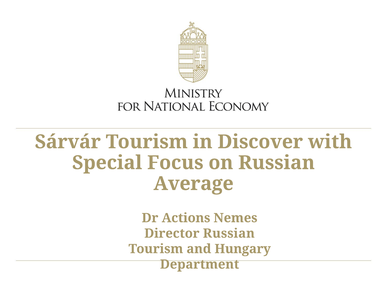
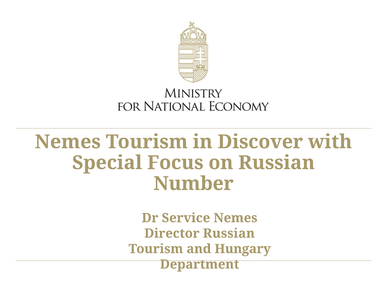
Sárvár at (68, 142): Sárvár -> Nemes
Average: Average -> Number
Actions: Actions -> Service
